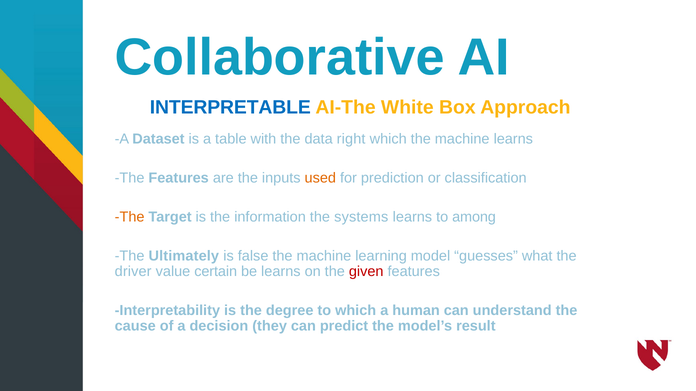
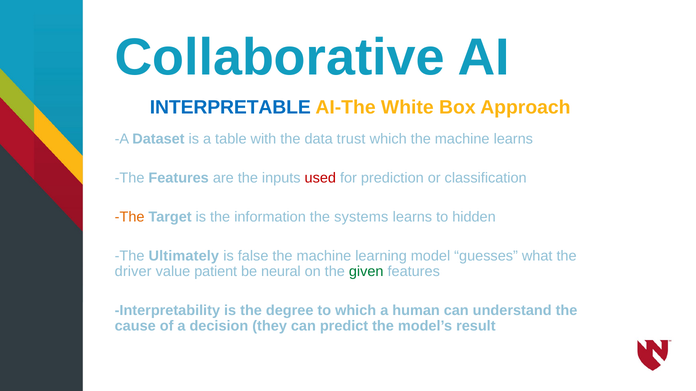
right: right -> trust
used colour: orange -> red
among: among -> hidden
certain: certain -> patient
be learns: learns -> neural
given colour: red -> green
